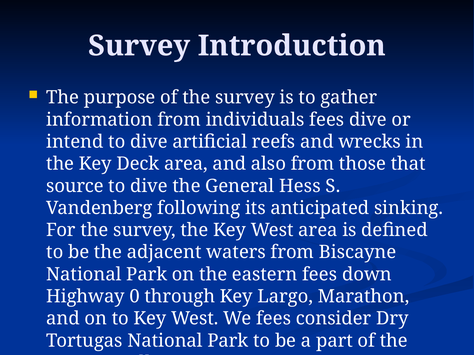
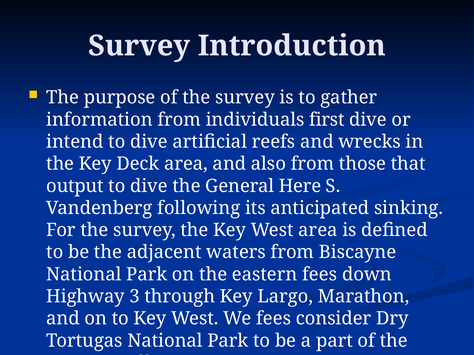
individuals fees: fees -> first
source: source -> output
Hess: Hess -> Here
0: 0 -> 3
